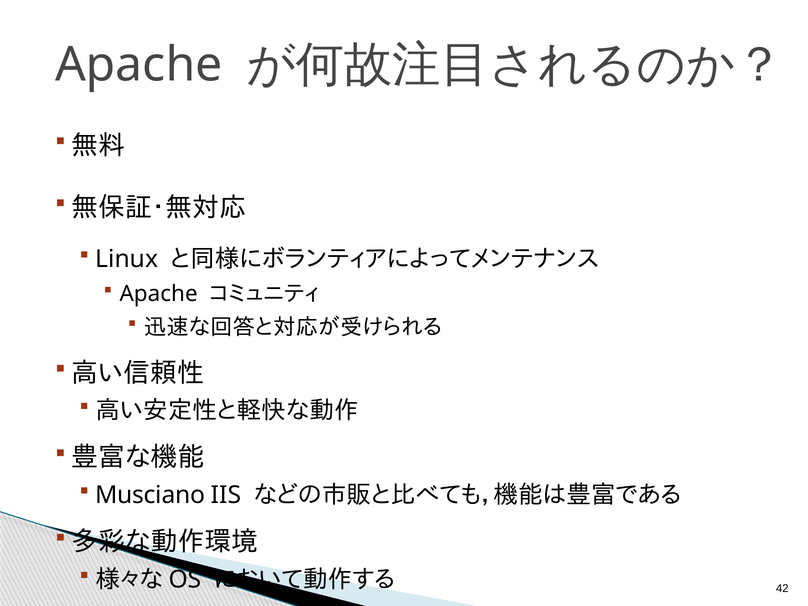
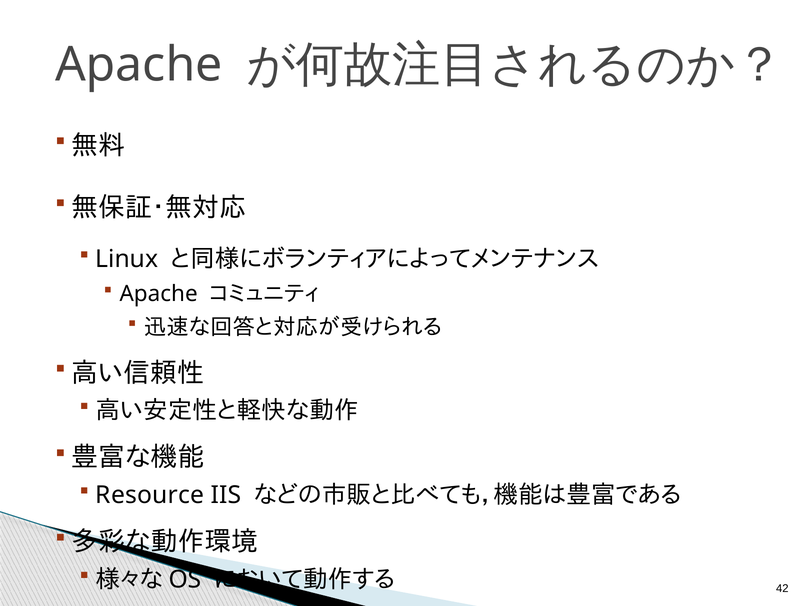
Musciano: Musciano -> Resource
